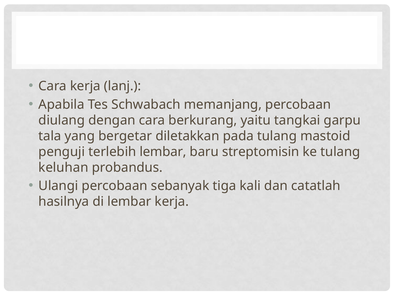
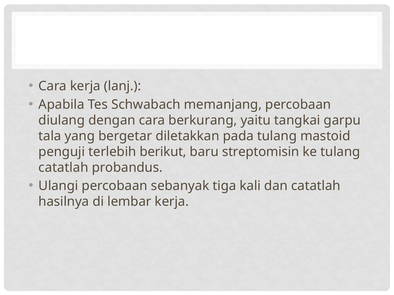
terlebih lembar: lembar -> berikut
keluhan at (63, 168): keluhan -> catatlah
